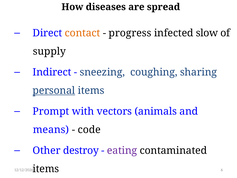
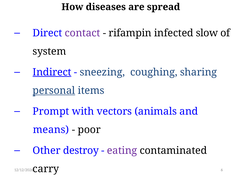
contact colour: orange -> purple
progress: progress -> rifampin
supply: supply -> system
Indirect underline: none -> present
code: code -> poor
items at (46, 169): items -> carry
